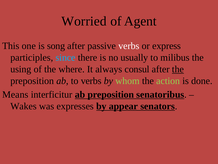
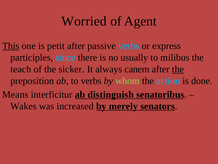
This underline: none -> present
song: song -> petit
verbs at (129, 46) colour: white -> light blue
using: using -> teach
where: where -> sicker
consul: consul -> canem
action colour: light green -> light blue
ab preposition: preposition -> distinguish
expresses: expresses -> increased
appear: appear -> merely
